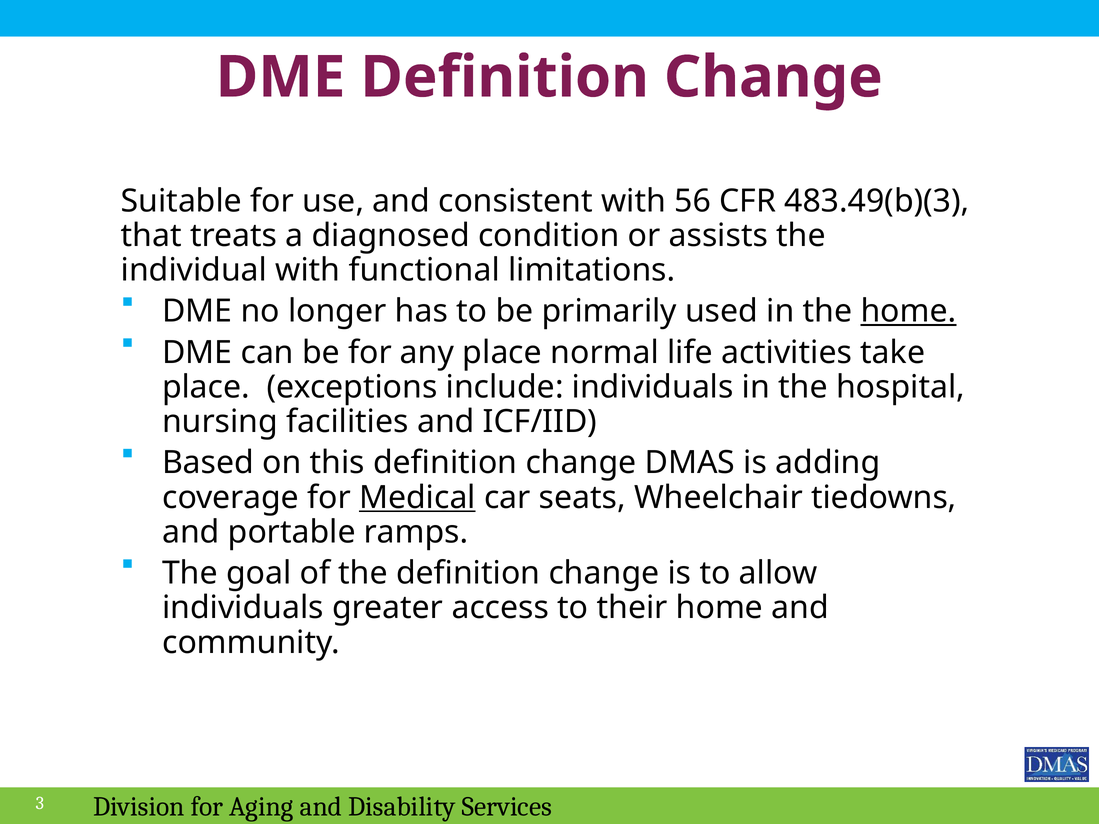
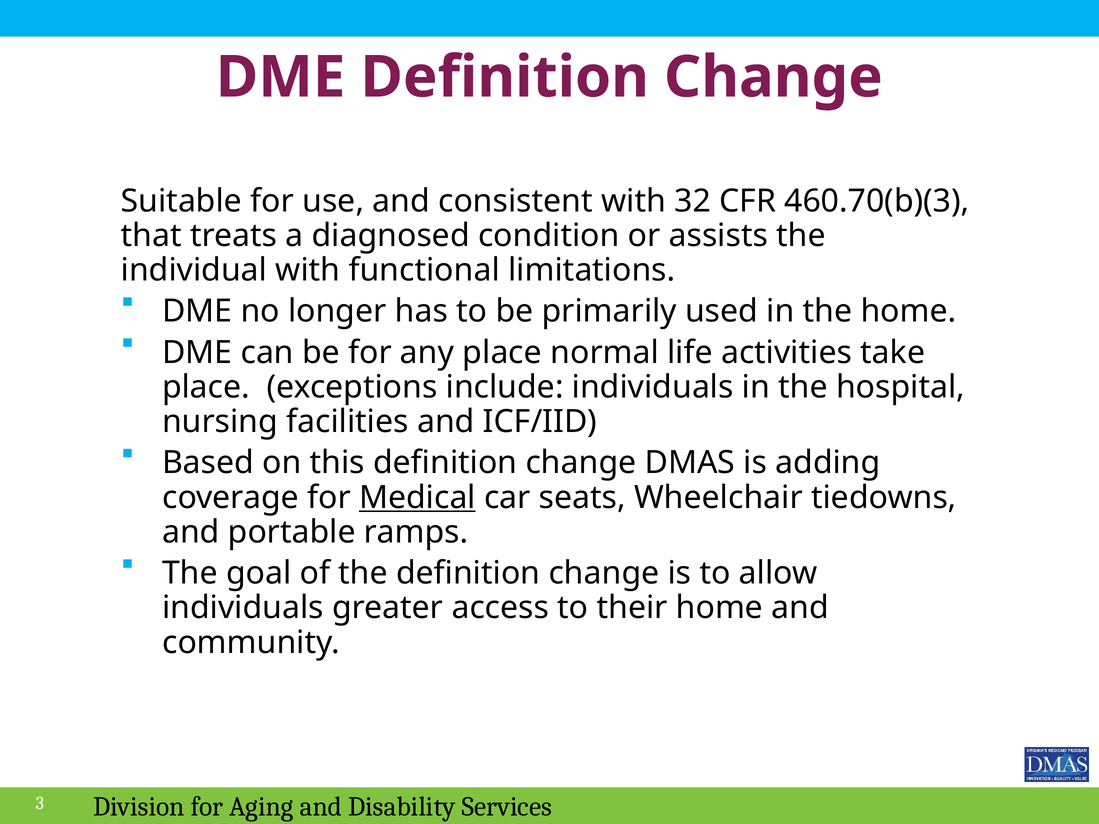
56: 56 -> 32
483.49(b)(3: 483.49(b)(3 -> 460.70(b)(3
home at (908, 311) underline: present -> none
